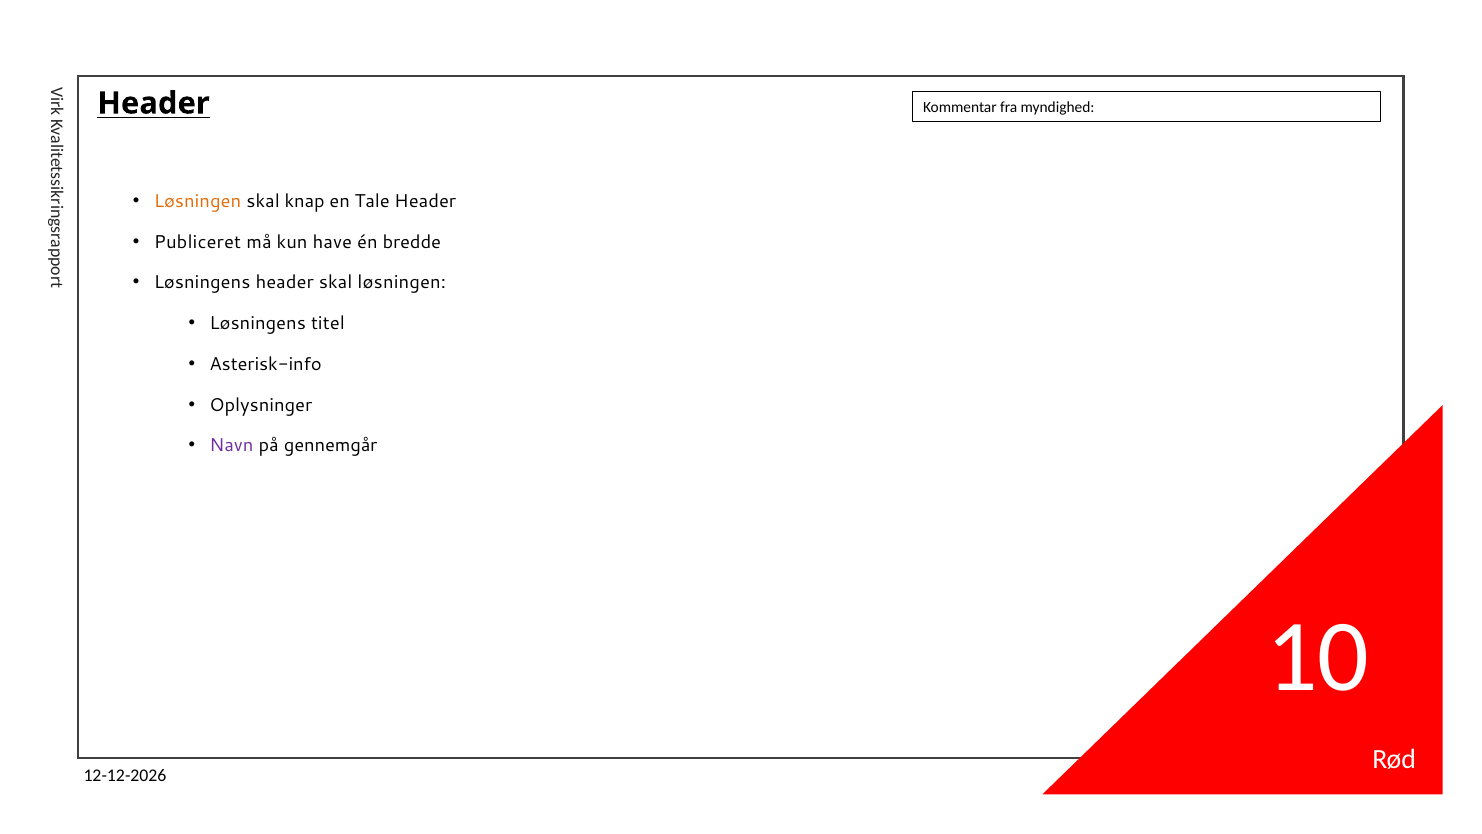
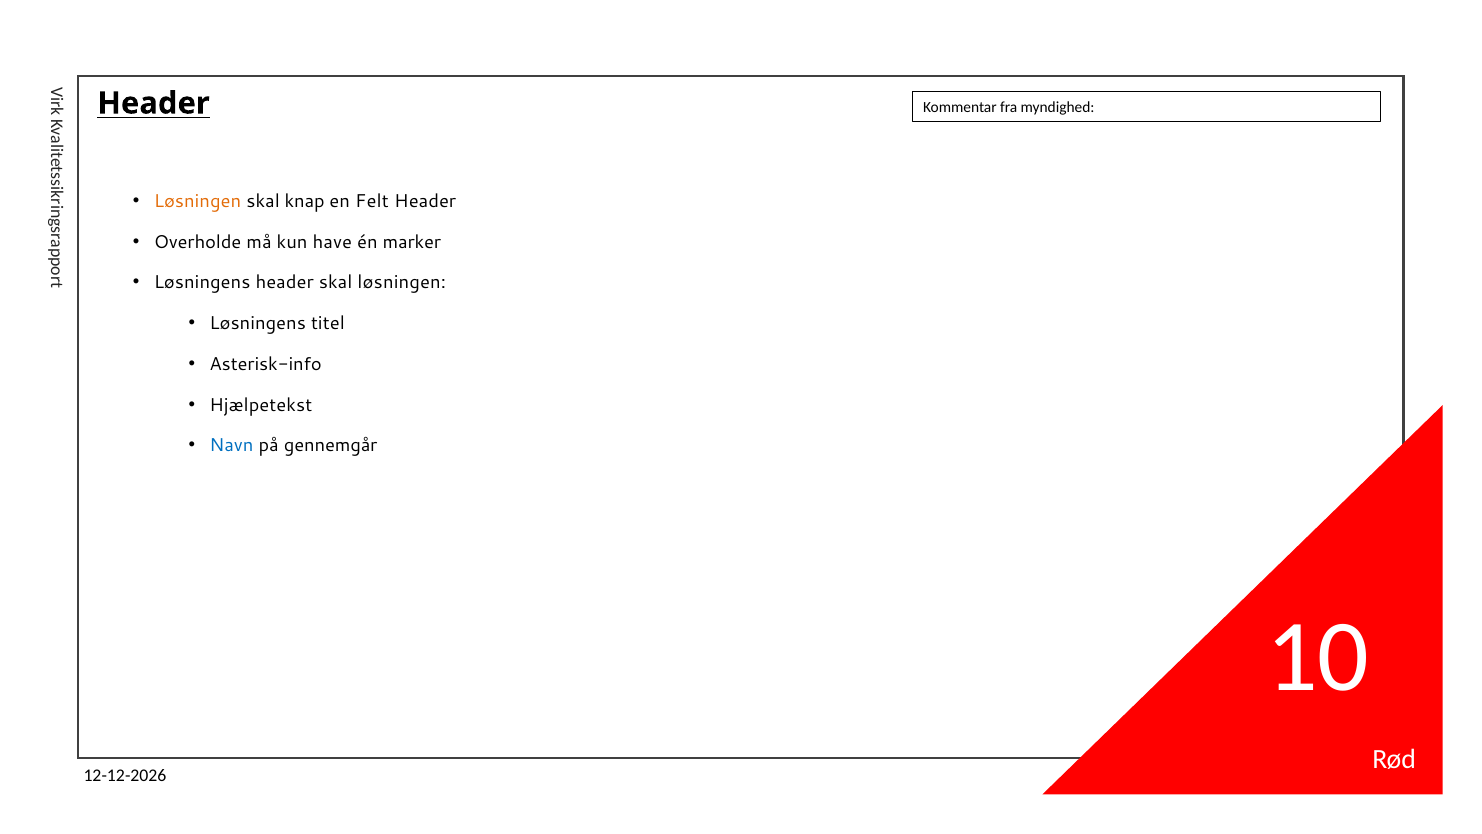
Tale: Tale -> Felt
Publiceret: Publiceret -> Overholde
bredde: bredde -> marker
Oplysninger: Oplysninger -> Hjælpetekst
Navn colour: purple -> blue
